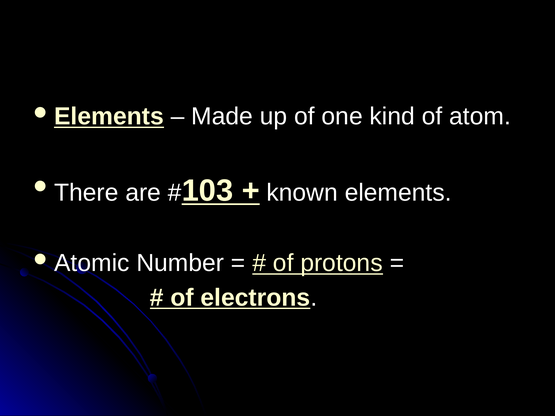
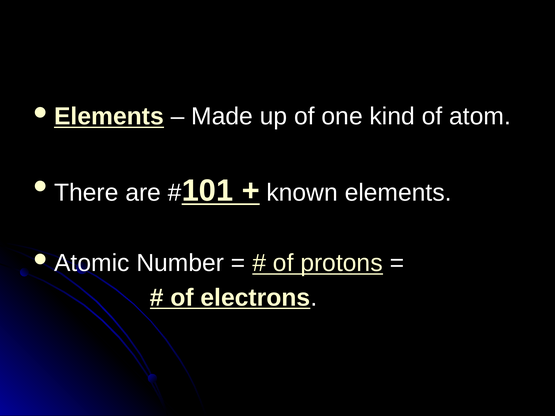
103: 103 -> 101
